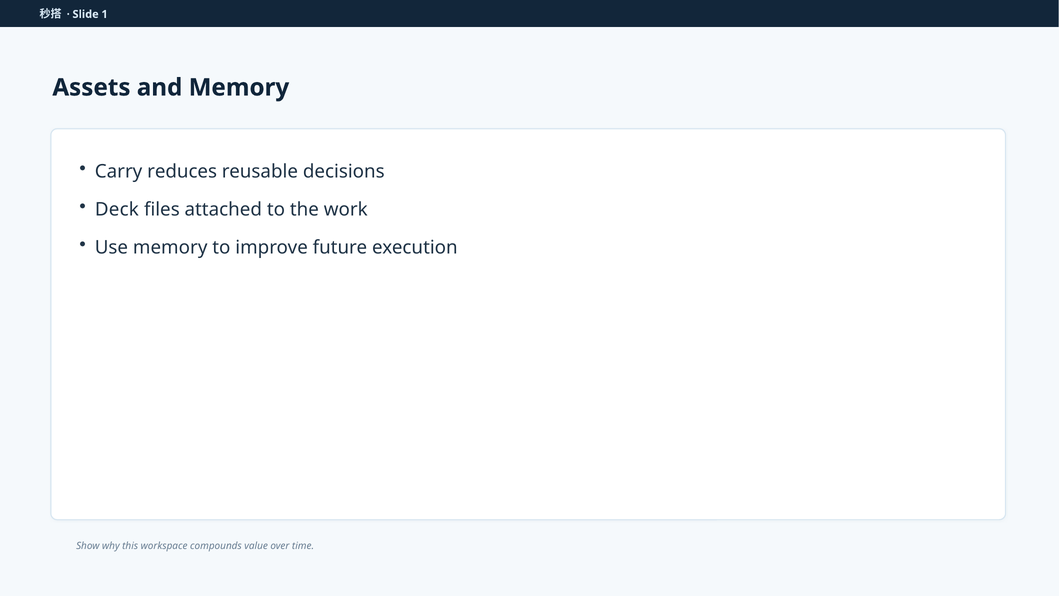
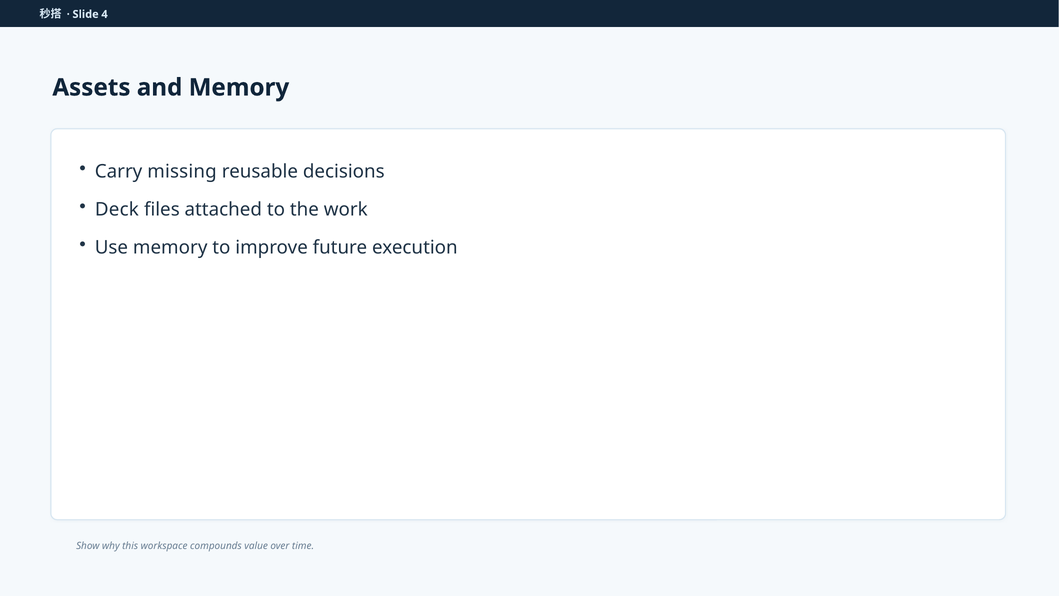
1: 1 -> 4
reduces: reduces -> missing
